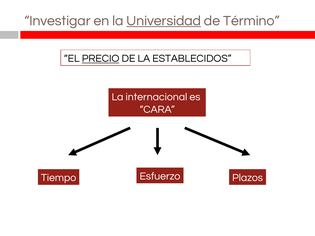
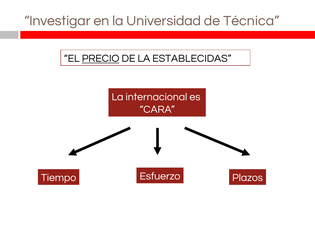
Universidad underline: present -> none
Término: Término -> Técnica
ESTABLECIDOS: ESTABLECIDOS -> ESTABLECIDAS
